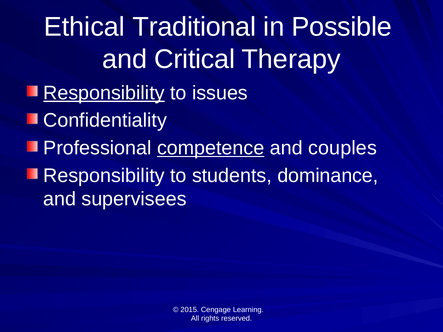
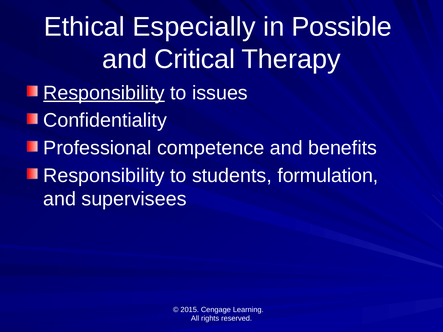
Traditional: Traditional -> Especially
competence underline: present -> none
couples: couples -> benefits
dominance: dominance -> formulation
